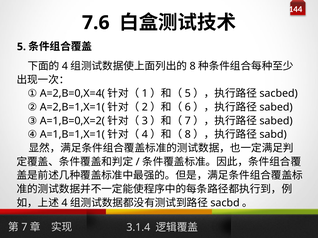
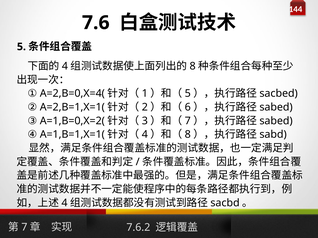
3.1.4: 3.1.4 -> 7.6.2
